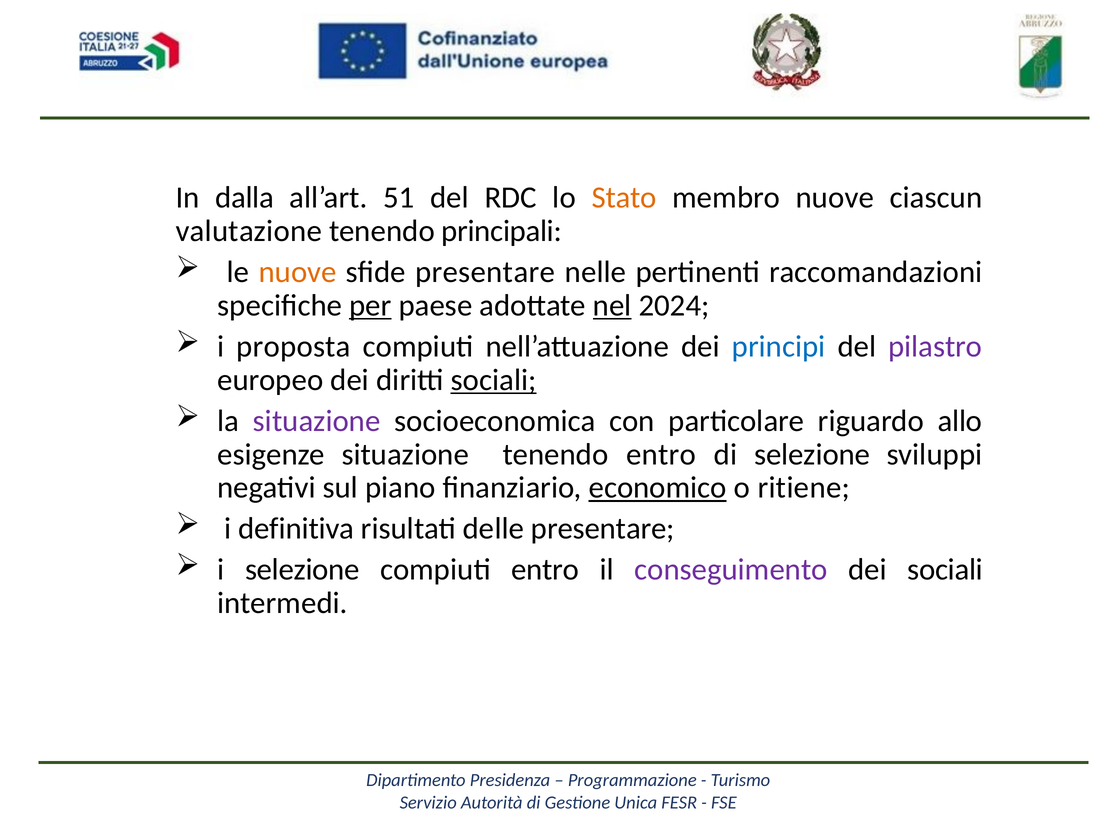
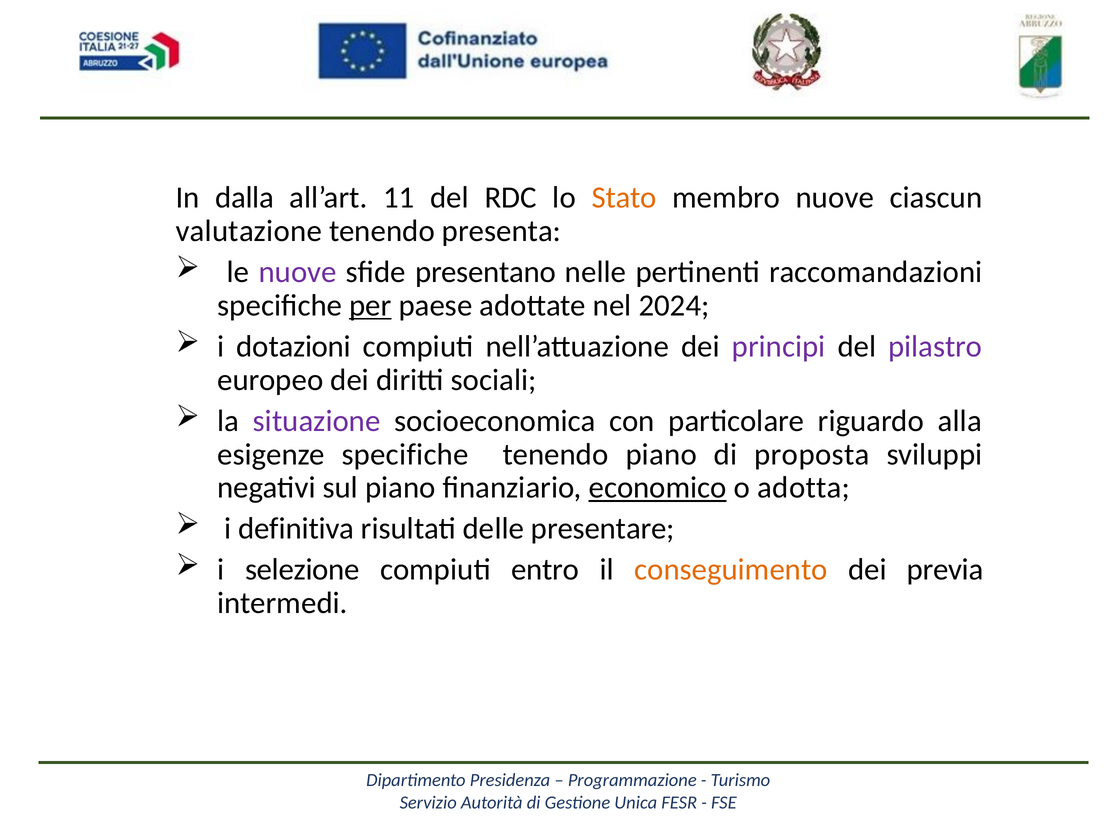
51: 51 -> 11
principali: principali -> presenta
nuove at (298, 272) colour: orange -> purple
sfide presentare: presentare -> presentano
nel underline: present -> none
proposta: proposta -> dotazioni
principi colour: blue -> purple
sociali at (494, 380) underline: present -> none
allo: allo -> alla
esigenze situazione: situazione -> specifiche
tenendo entro: entro -> piano
di selezione: selezione -> proposta
ritiene: ritiene -> adotta
conseguimento colour: purple -> orange
dei sociali: sociali -> previa
